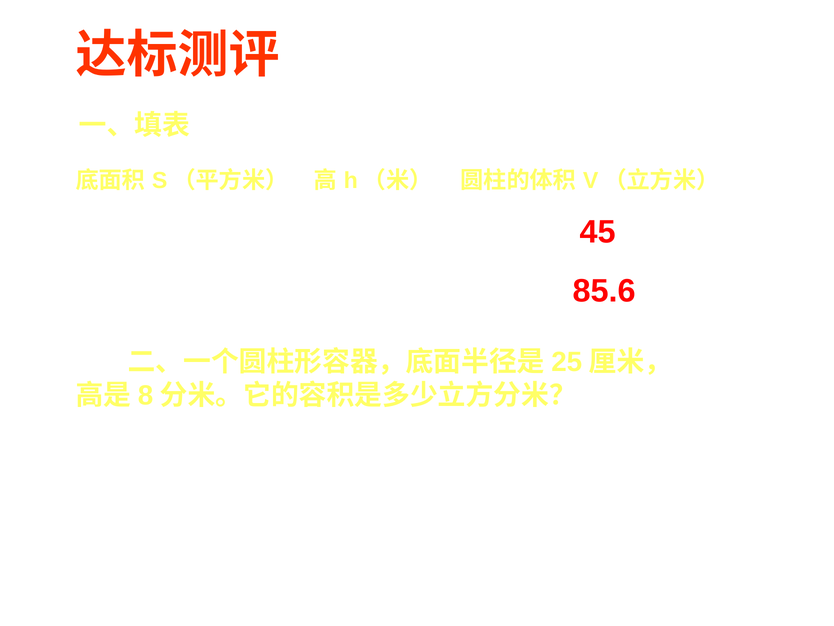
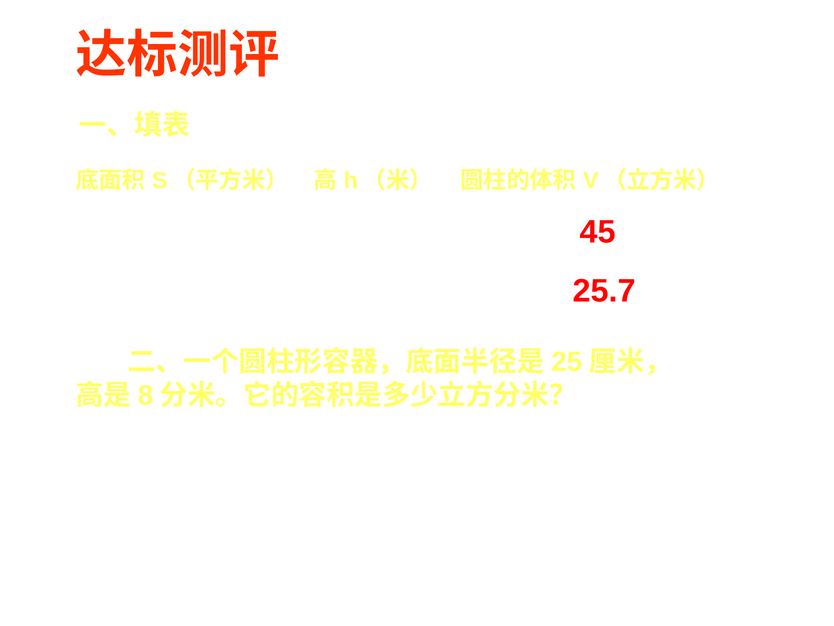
85.6: 85.6 -> 25.7
